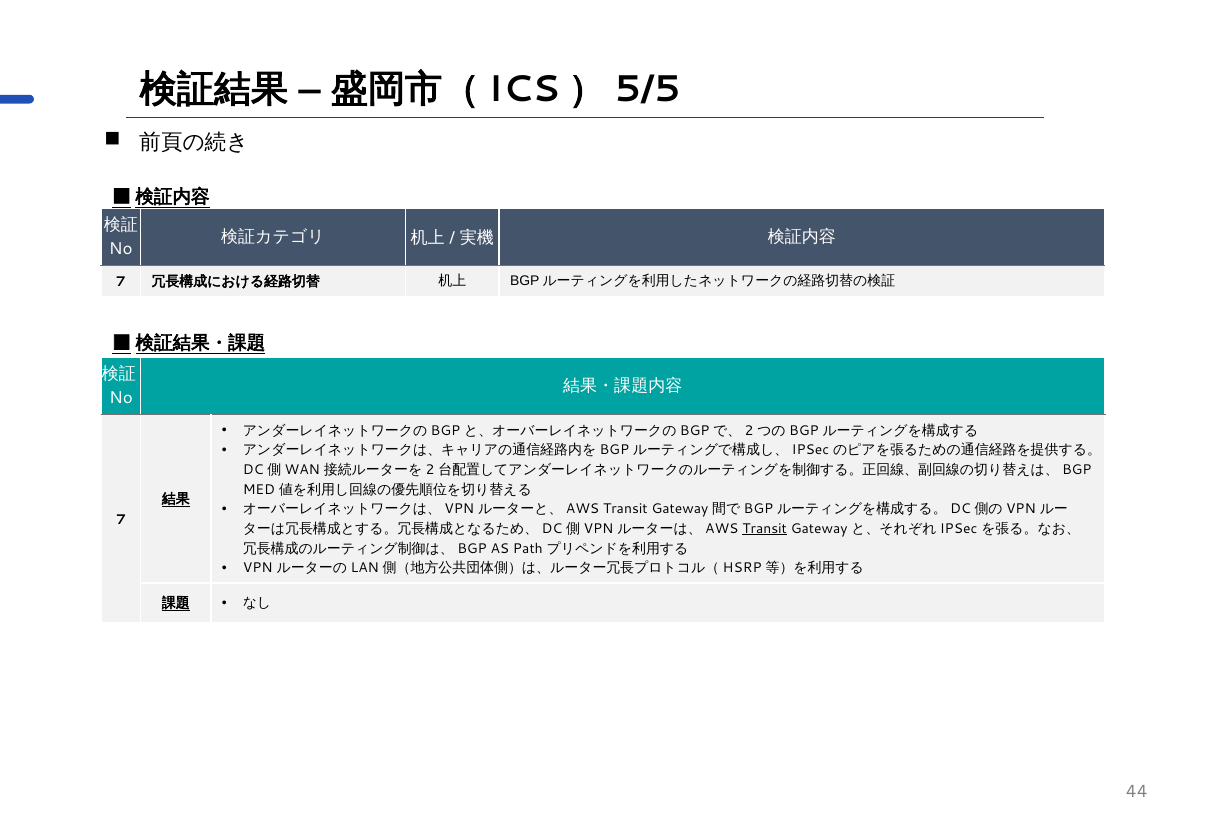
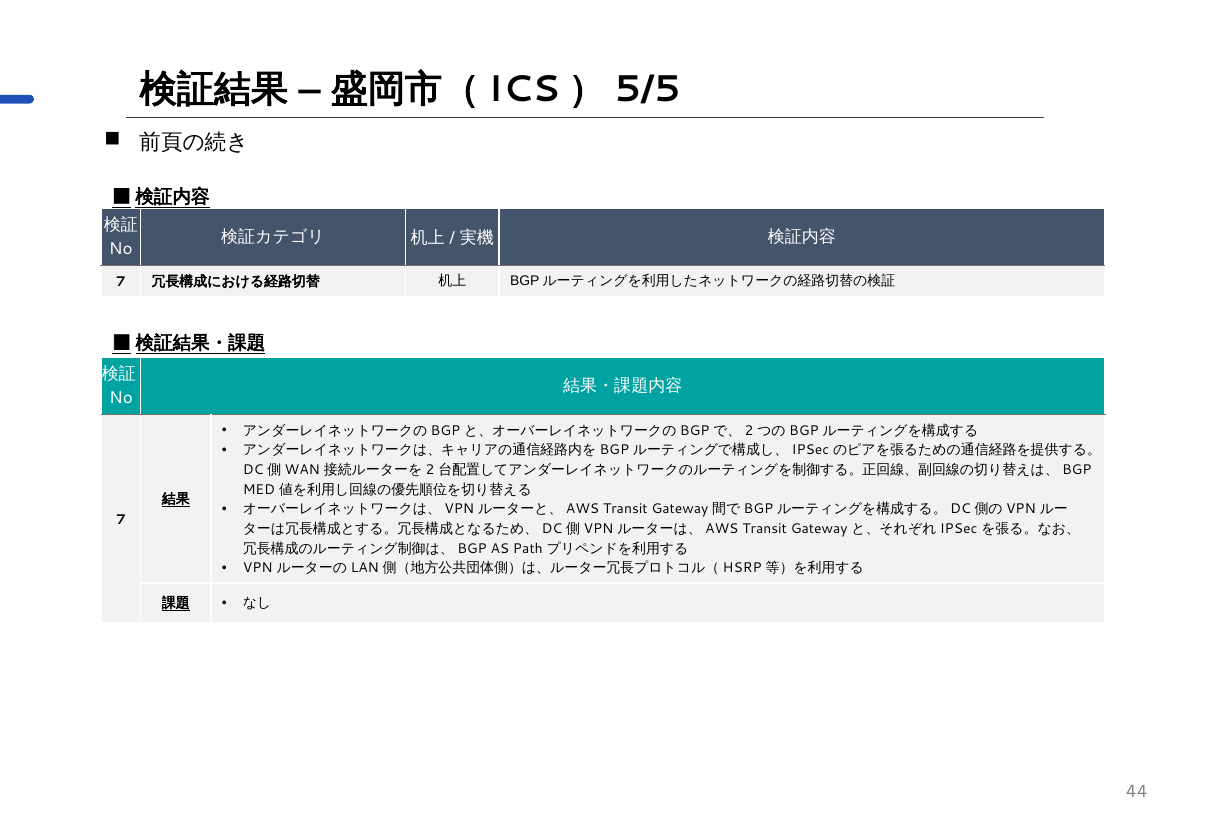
Transit at (765, 529) underline: present -> none
